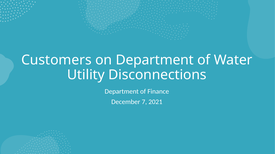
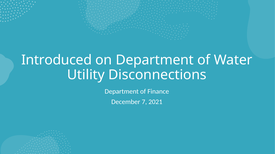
Customers: Customers -> Introduced
